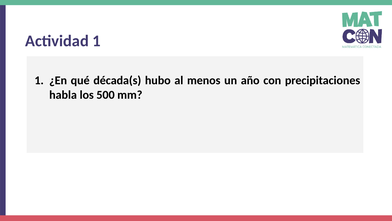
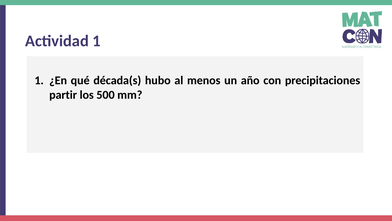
habla: habla -> partir
